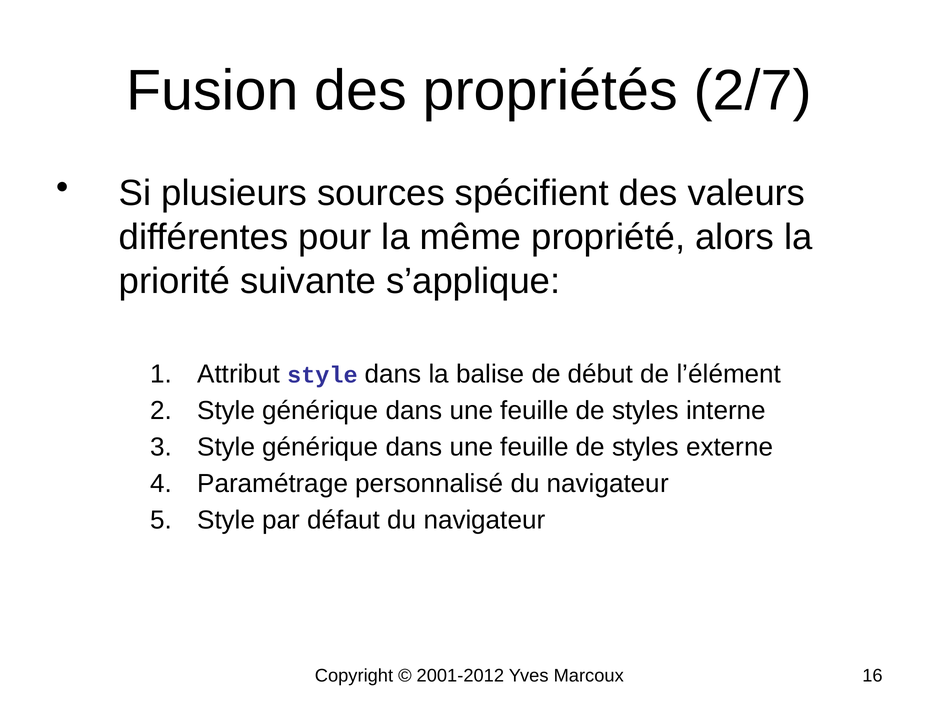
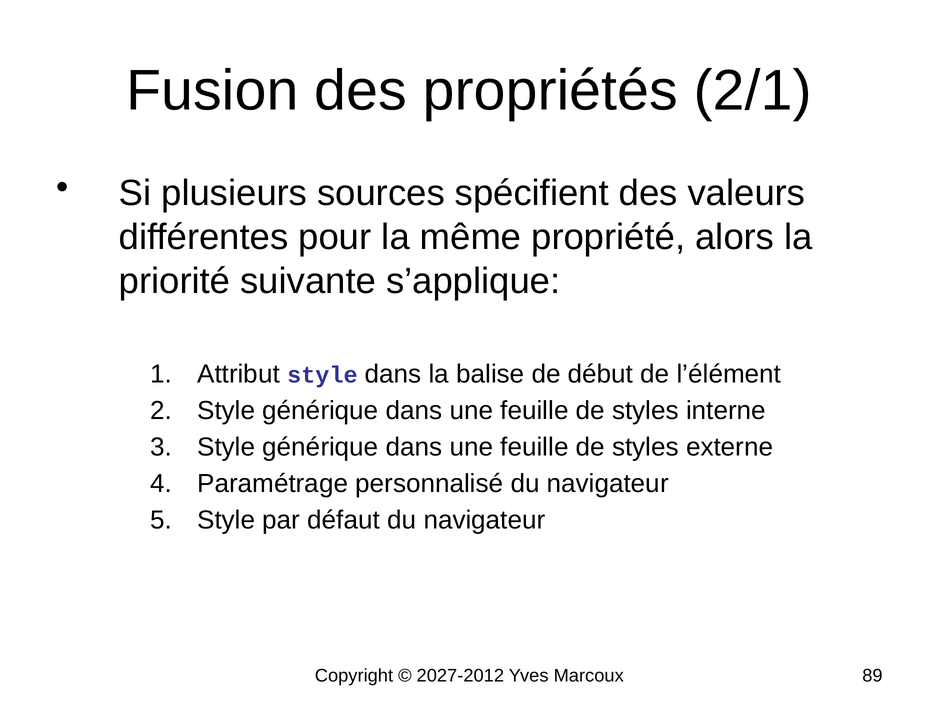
2/7: 2/7 -> 2/1
2001-2012: 2001-2012 -> 2027-2012
16: 16 -> 89
